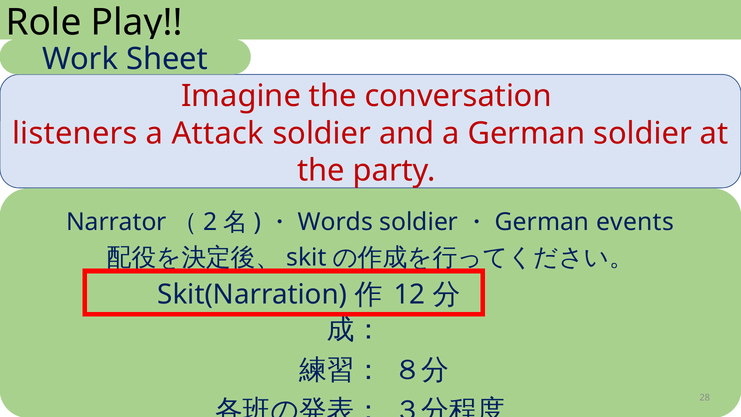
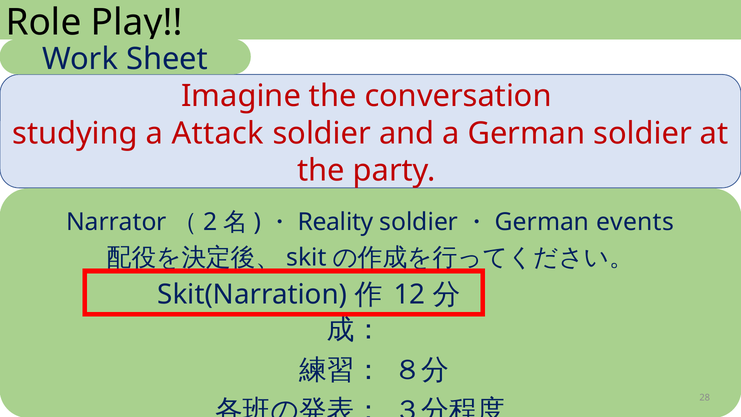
listeners: listeners -> studying
Words: Words -> Reality
